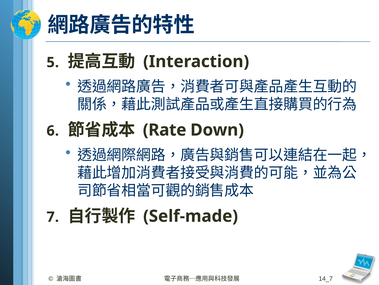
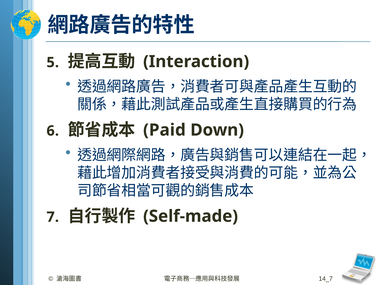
Rate: Rate -> Paid
